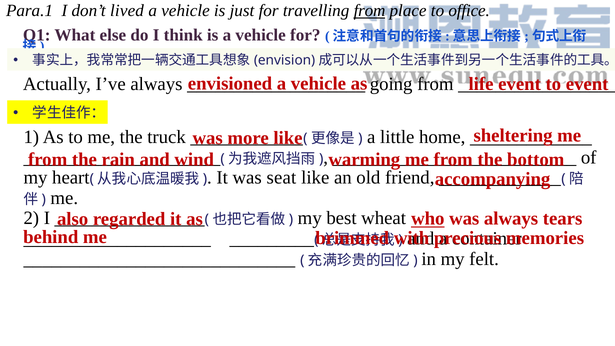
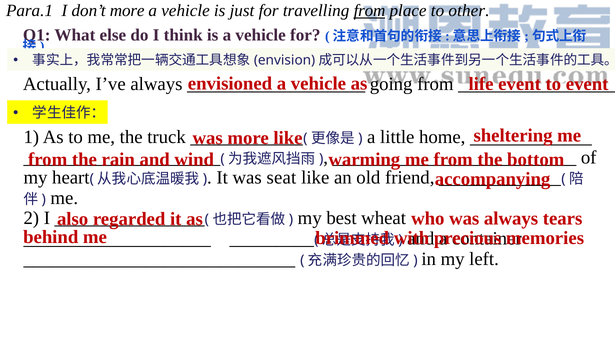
don’t lived: lived -> more
office: office -> other
who underline: present -> none
felt: felt -> left
